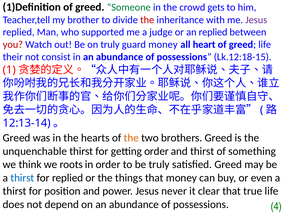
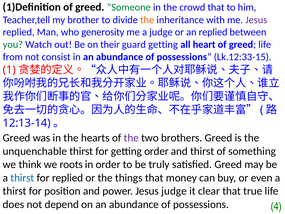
crowd gets: gets -> that
the at (147, 20) colour: red -> orange
supported: supported -> generosity
you colour: red -> green
on truly: truly -> their
guard money: money -> getting
their: their -> from
Lk.12:18-15: Lk.12:18-15 -> Lk.12:33-15
the at (131, 138) colour: orange -> purple
Jesus never: never -> judge
